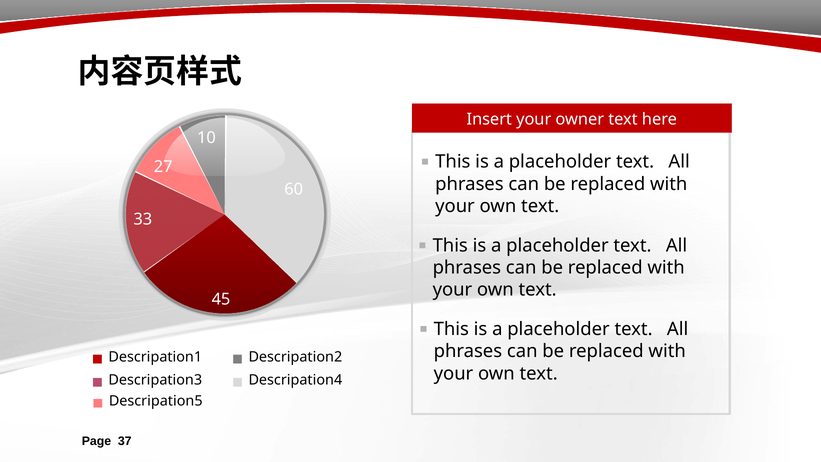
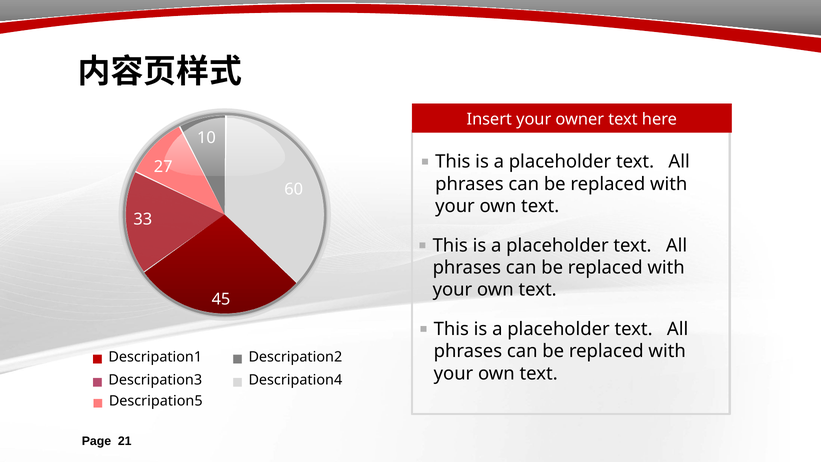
37: 37 -> 21
